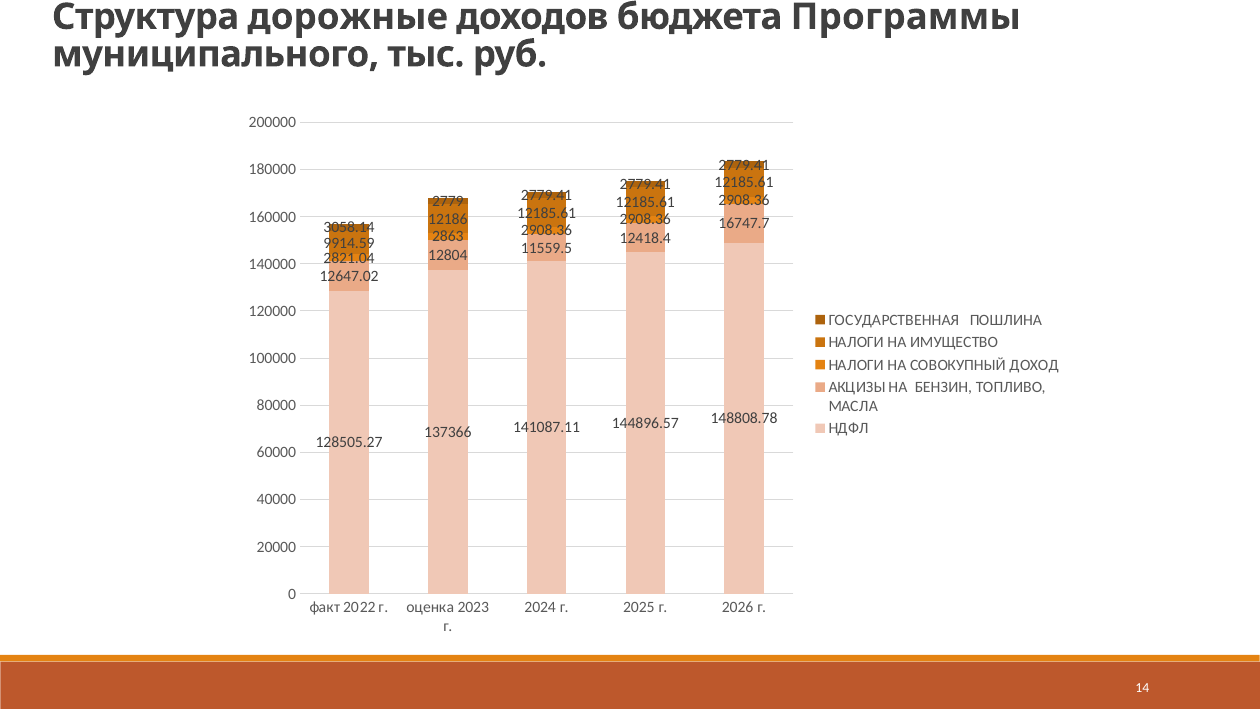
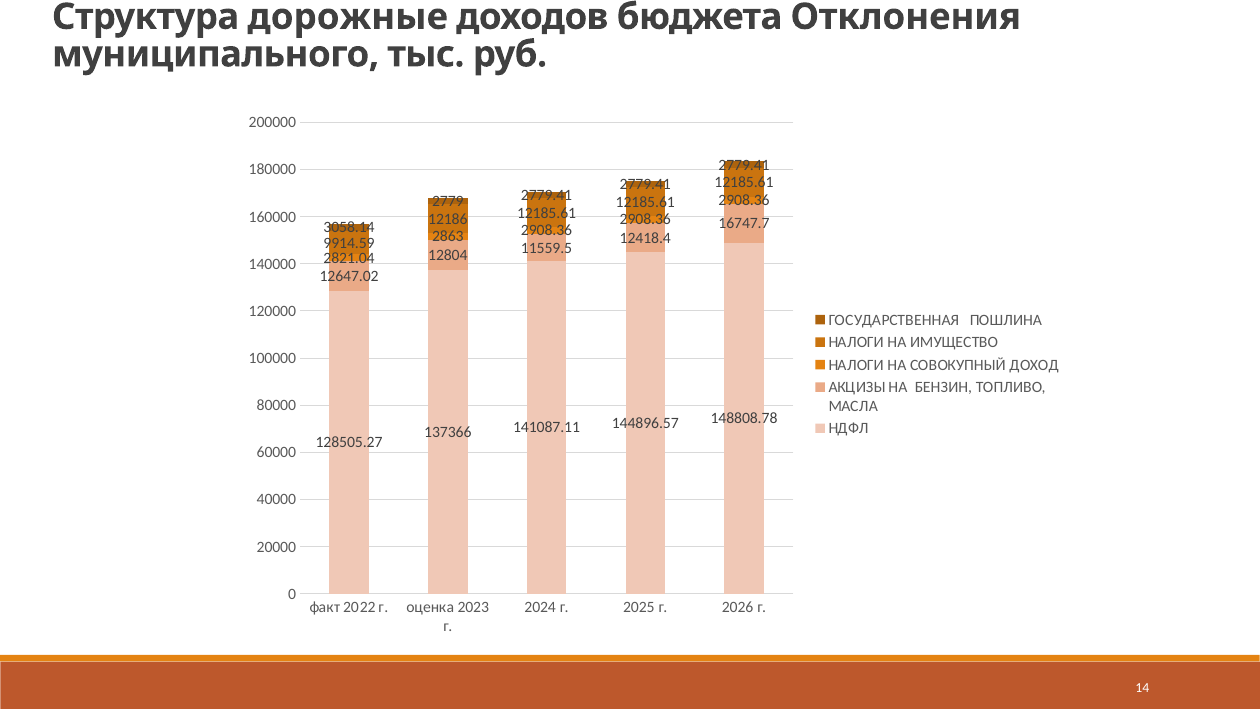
Программы: Программы -> Отклонения
